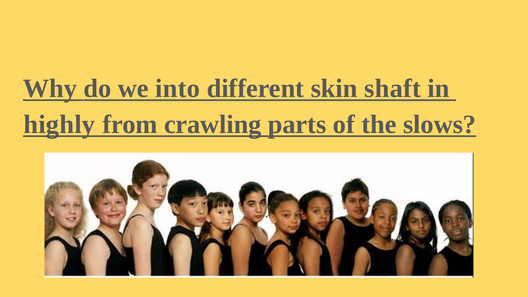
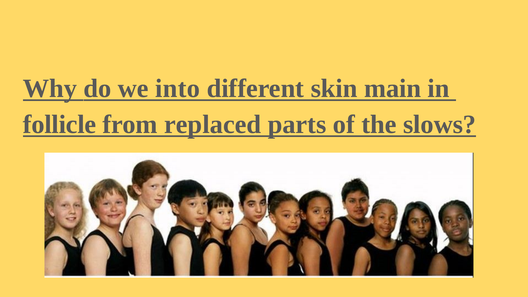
shaft: shaft -> main
highly: highly -> follicle
crawling: crawling -> replaced
